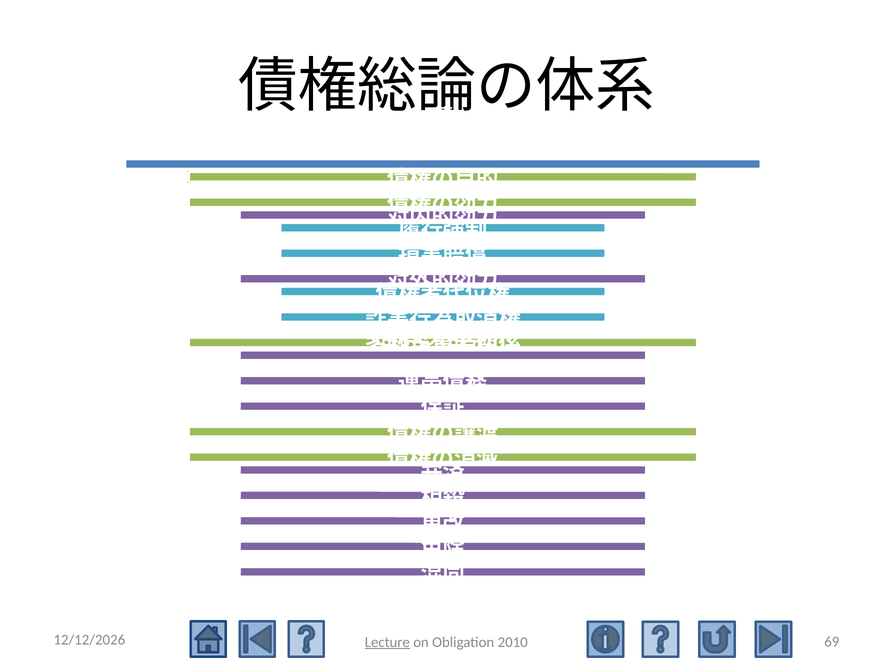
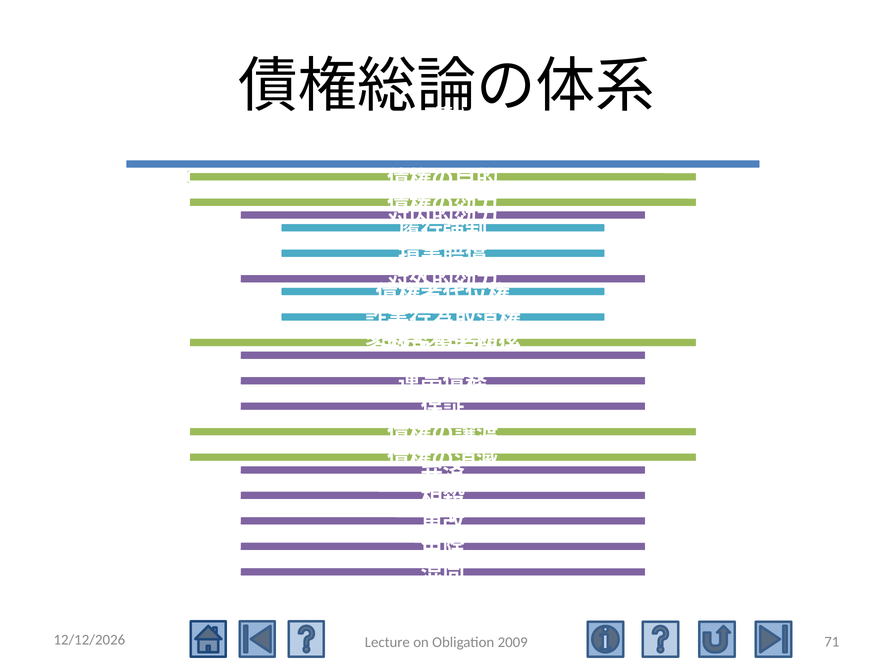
69: 69 -> 71
Lecture underline: present -> none
2010: 2010 -> 2009
